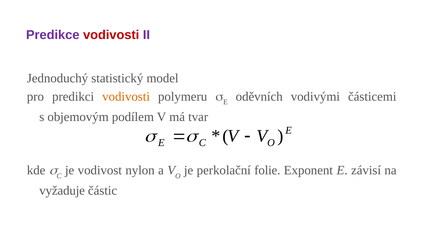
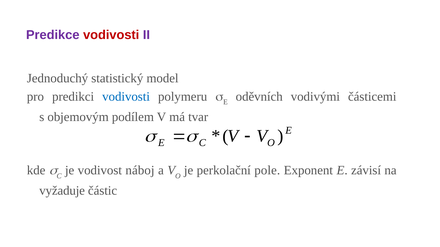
vodivosti at (126, 97) colour: orange -> blue
nylon: nylon -> náboj
folie: folie -> pole
